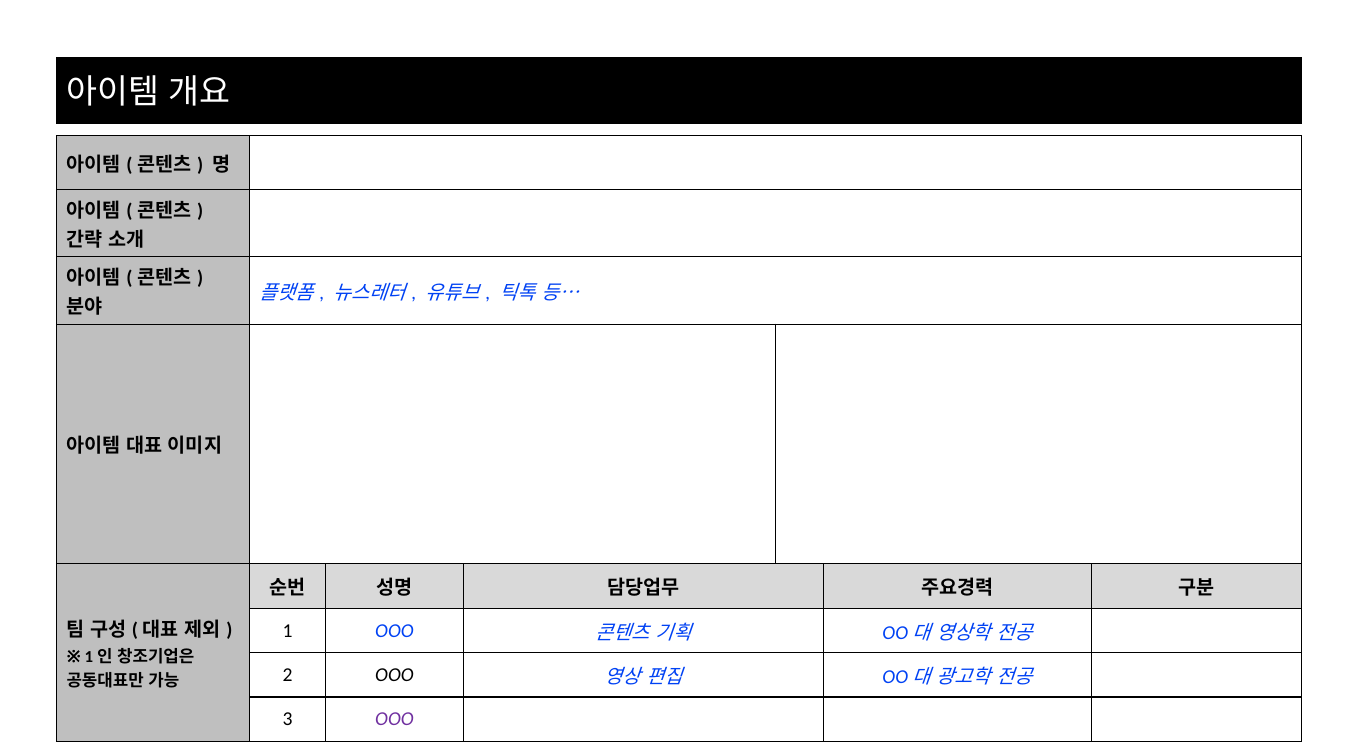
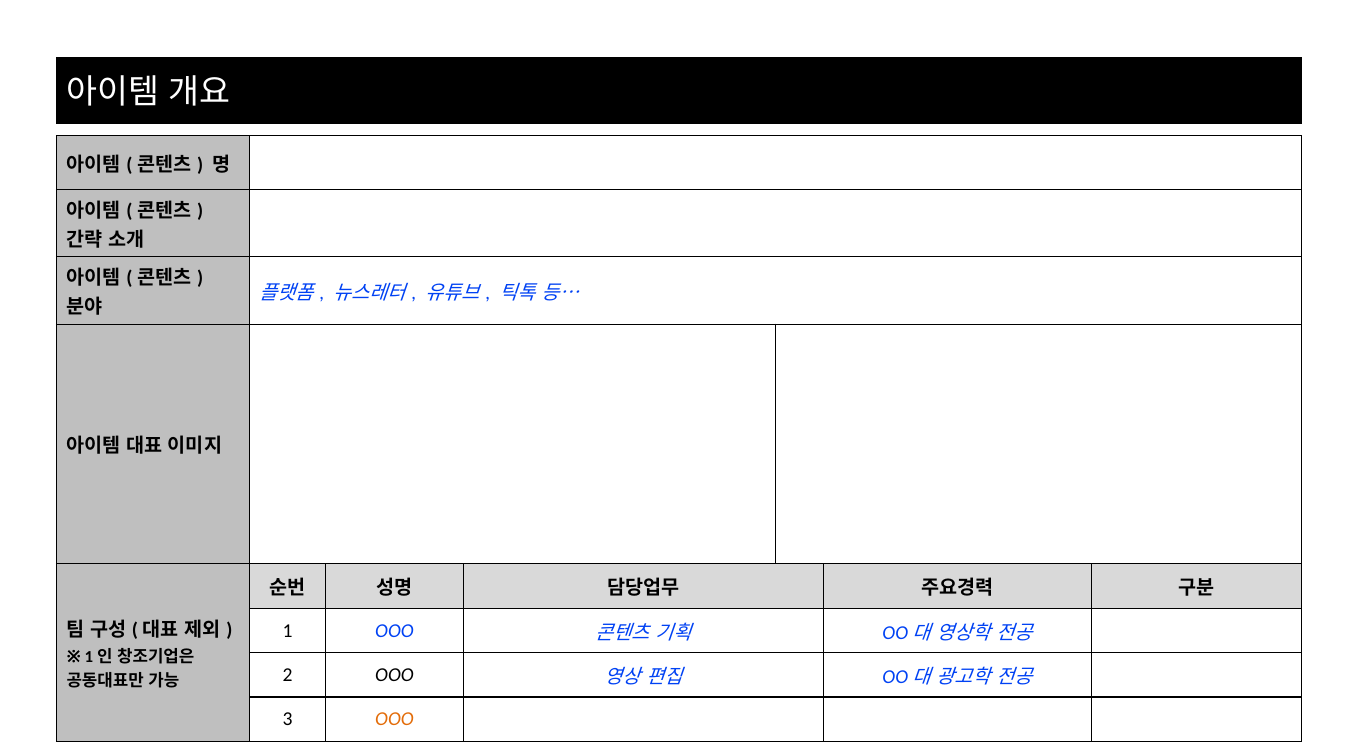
OOO at (394, 720) colour: purple -> orange
